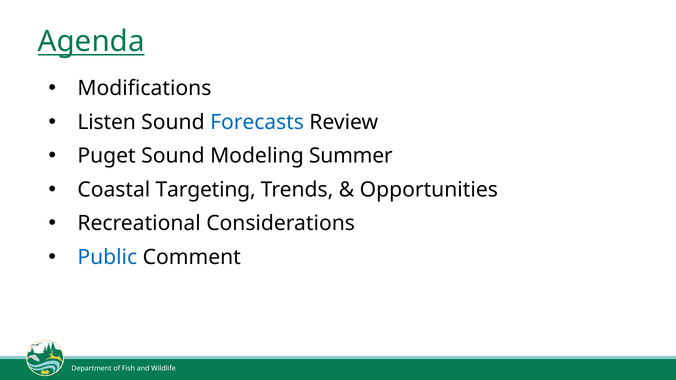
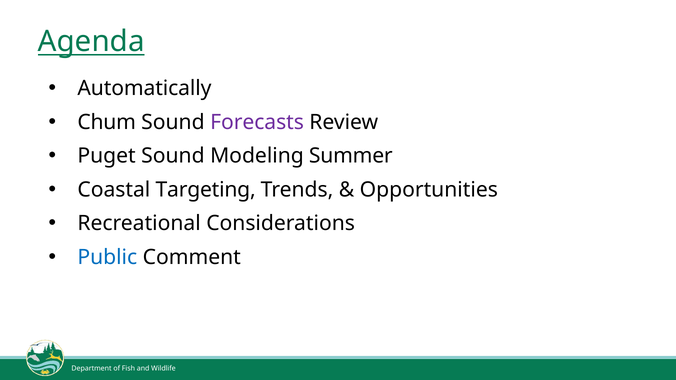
Modifications: Modifications -> Automatically
Listen: Listen -> Chum
Forecasts colour: blue -> purple
